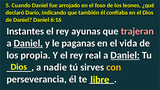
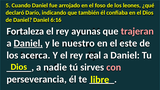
Instantes: Instantes -> Fortaleza
paganas: paganas -> nuestro
vida: vida -> este
propia: propia -> acerca
Daniel at (125, 55) underline: present -> none
con colour: yellow -> pink
